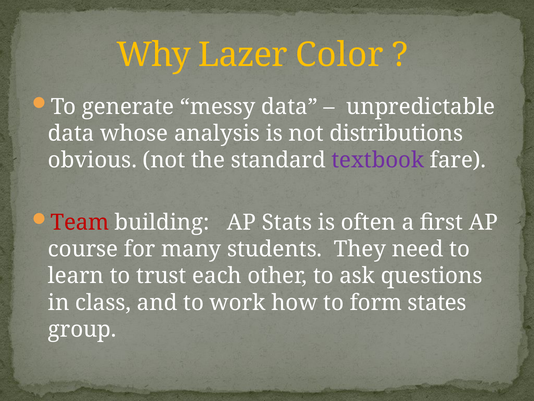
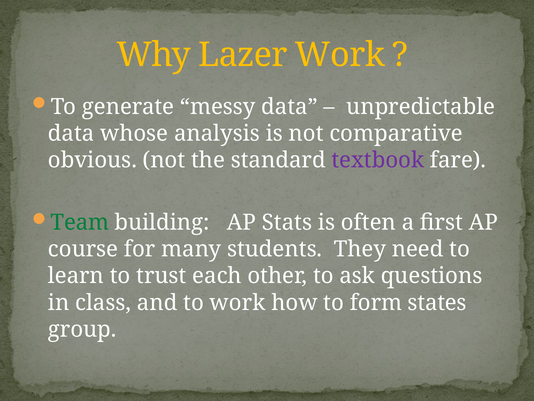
Lazer Color: Color -> Work
distributions: distributions -> comparative
Team colour: red -> green
